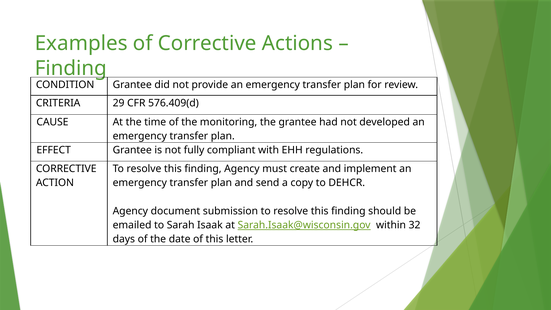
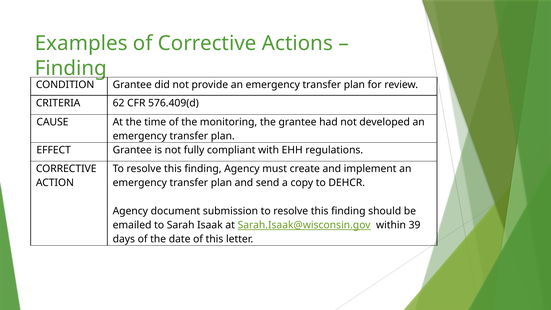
29: 29 -> 62
32: 32 -> 39
